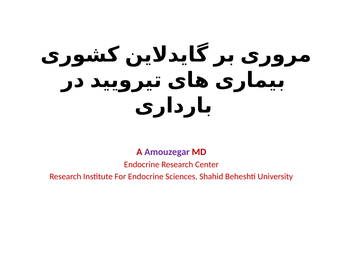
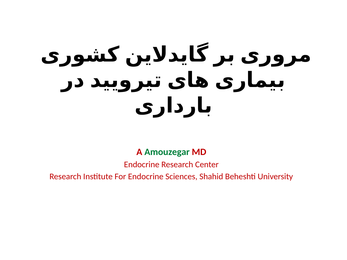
Amouzegar colour: purple -> green
